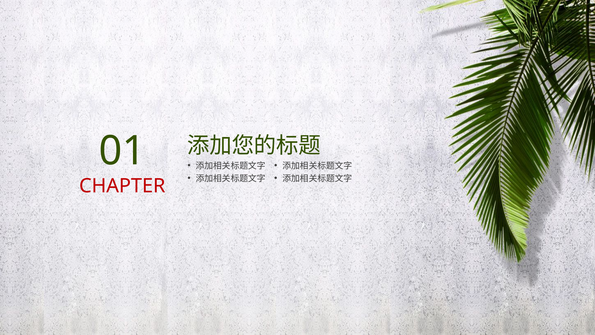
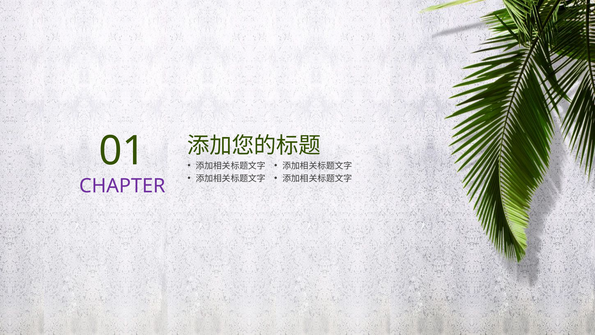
CHAPTER colour: red -> purple
